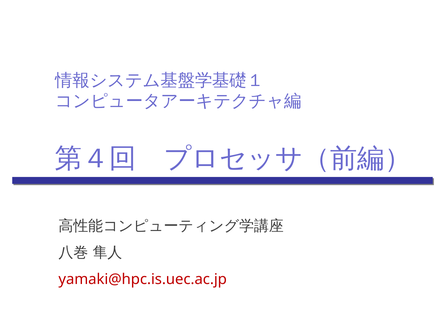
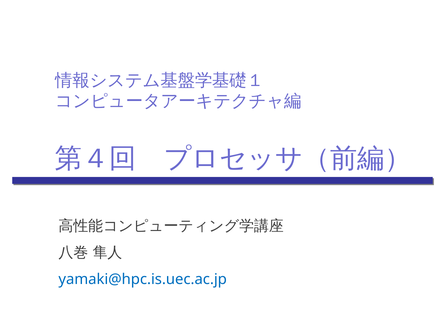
yamaki@hpc.is.uec.ac.jp colour: red -> blue
